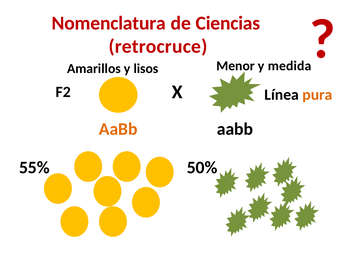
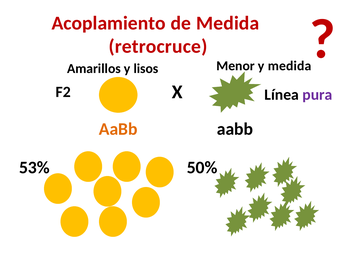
Nomenclatura: Nomenclatura -> Acoplamiento
de Ciencias: Ciencias -> Medida
pura colour: orange -> purple
55%: 55% -> 53%
